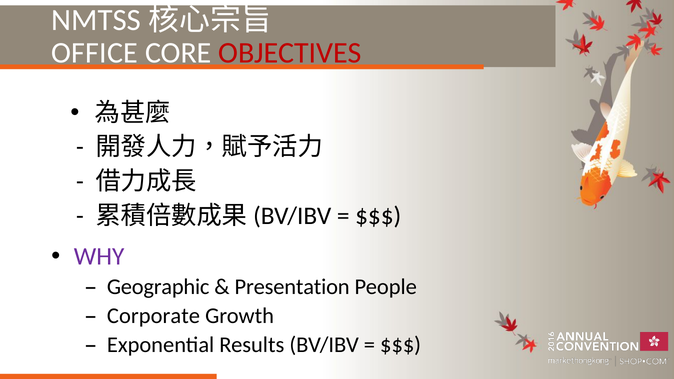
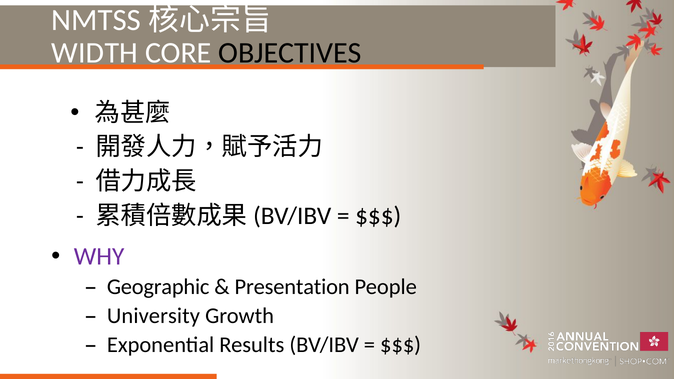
OFFICE: OFFICE -> WIDTH
OBJECTIVES colour: red -> black
Corporate: Corporate -> University
